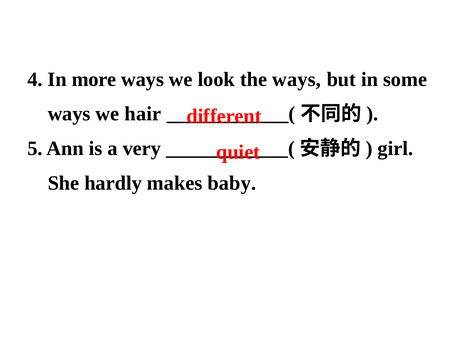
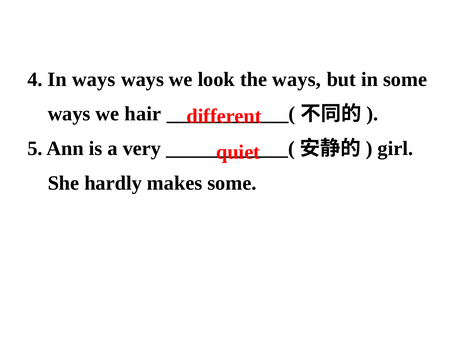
In more: more -> ways
makes baby: baby -> some
